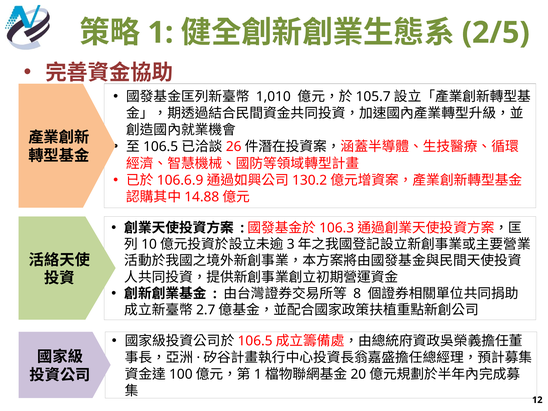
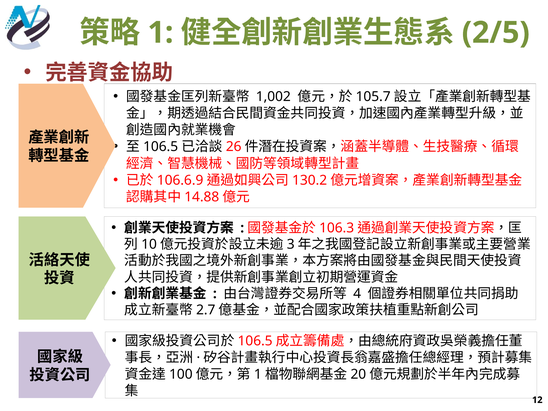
1,010: 1,010 -> 1,002
8: 8 -> 4
